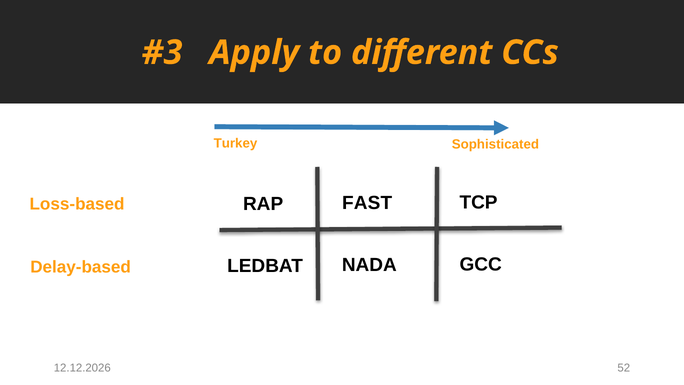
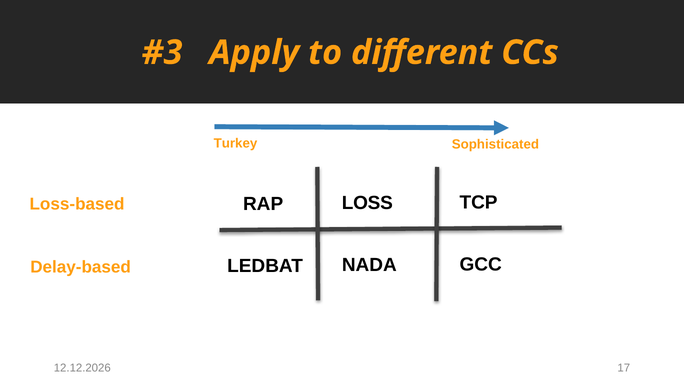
FAST: FAST -> LOSS
52: 52 -> 17
